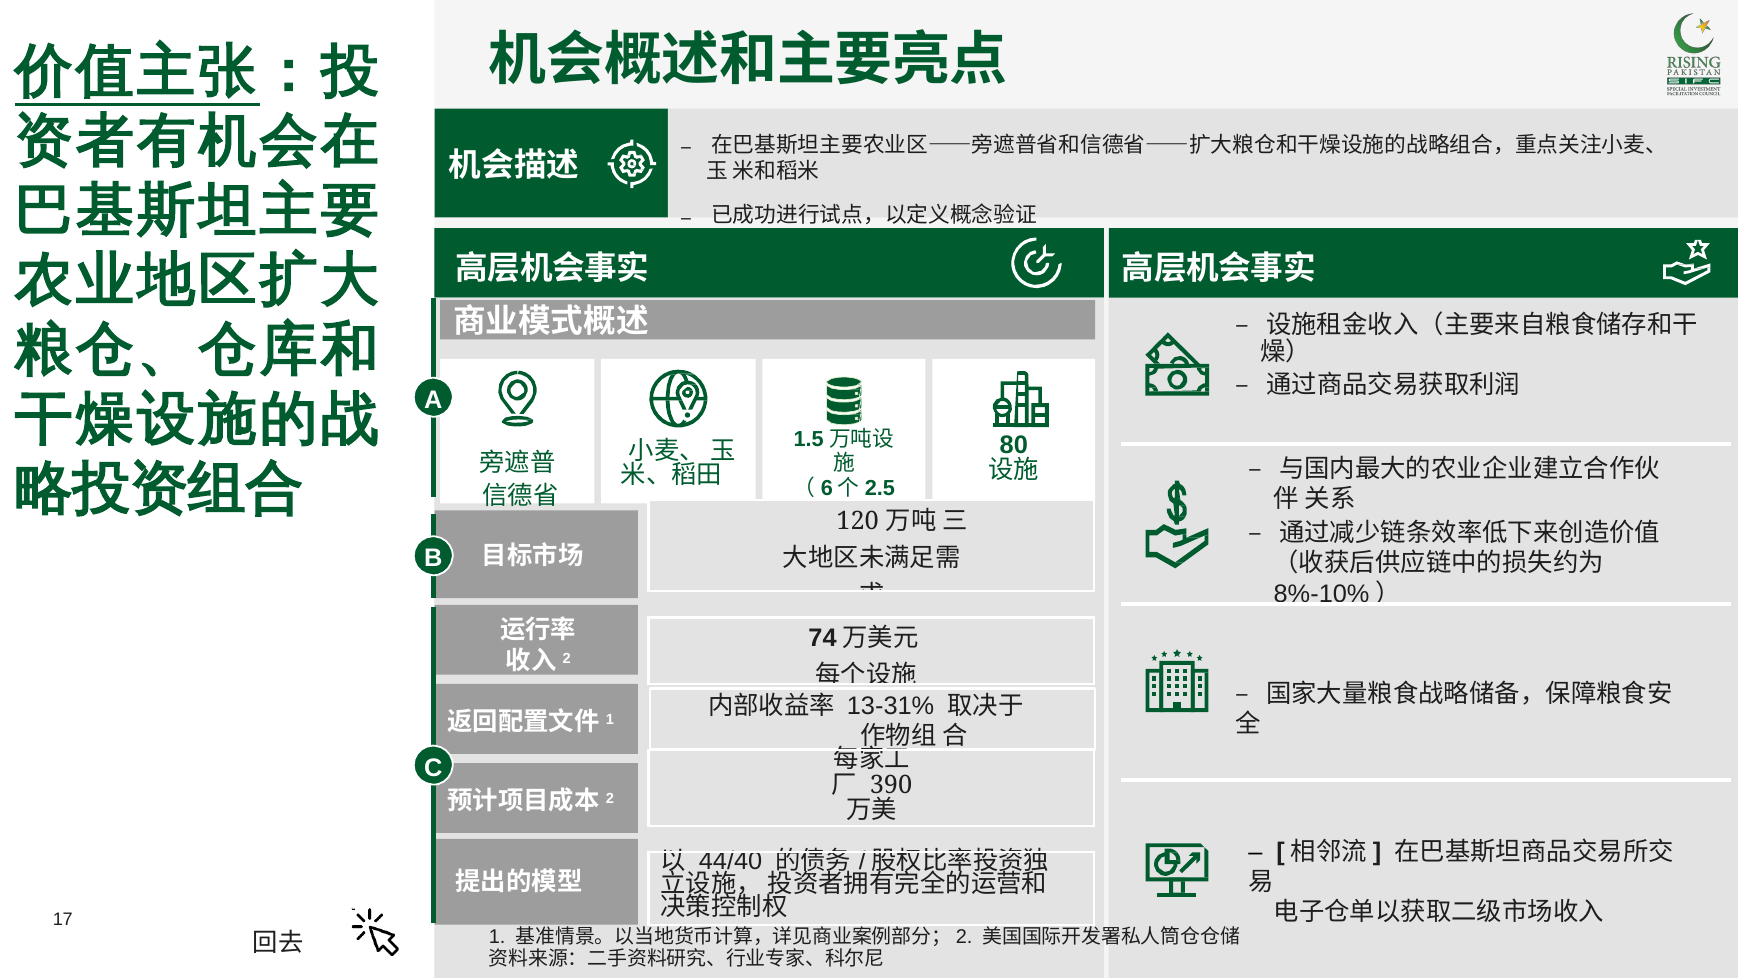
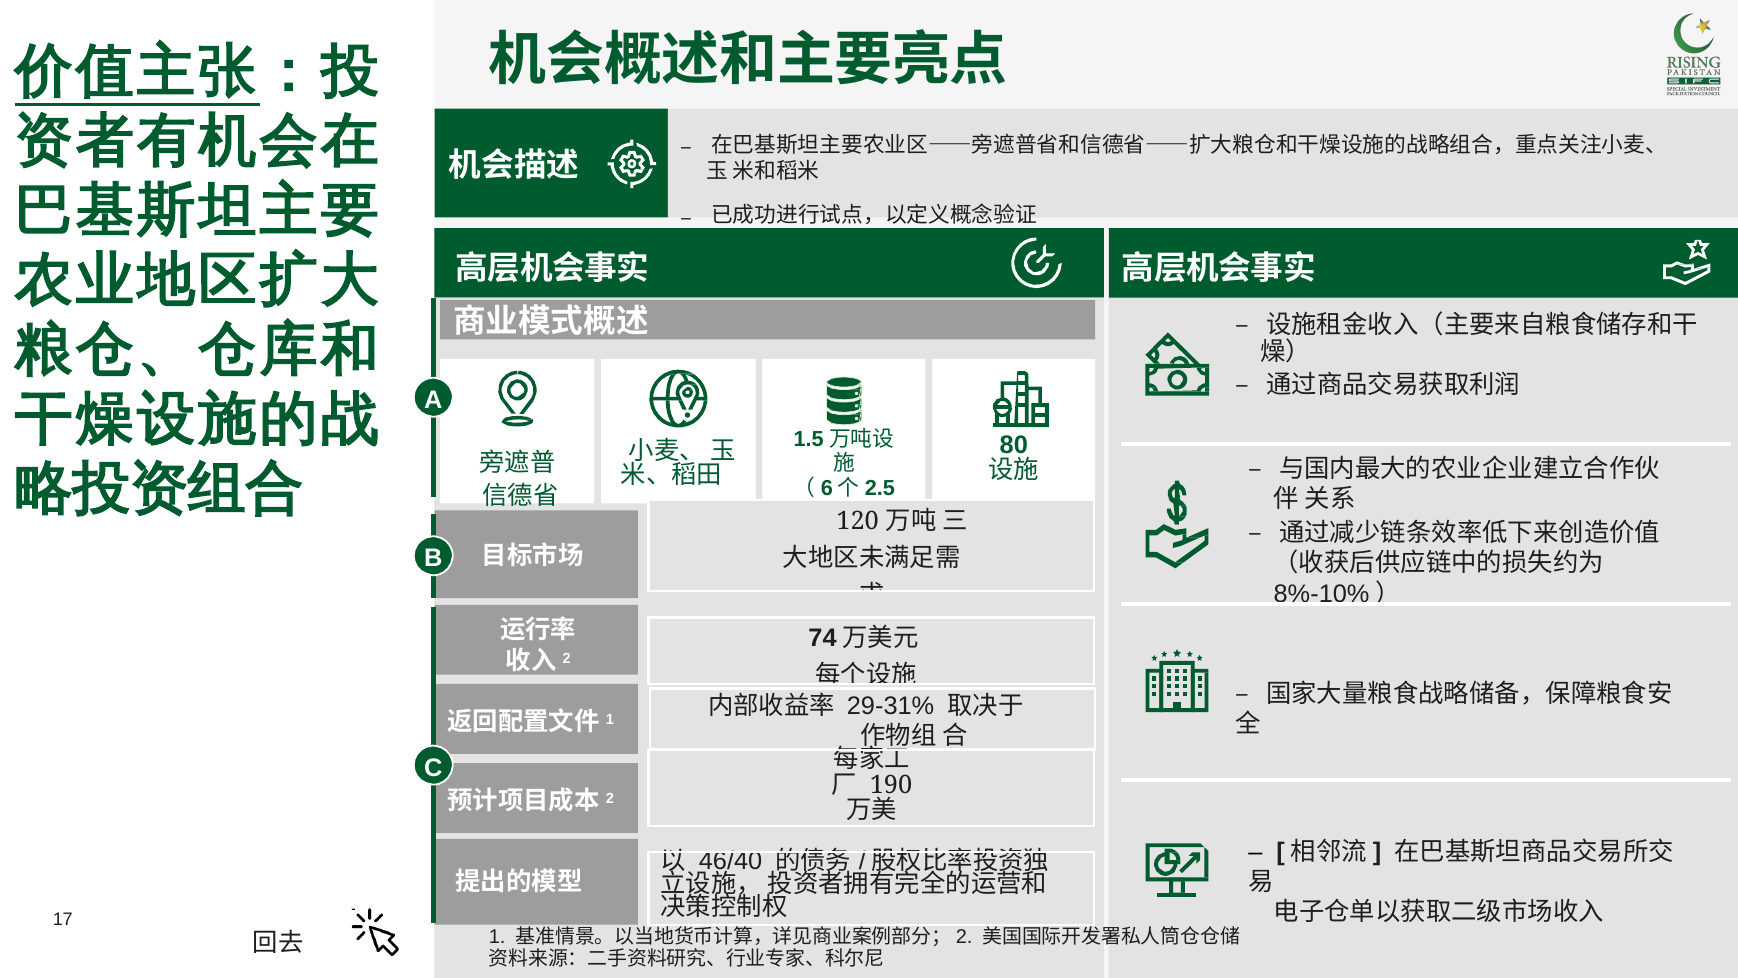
13-31%: 13-31% -> 29-31%
390: 390 -> 190
44/40: 44/40 -> 46/40
